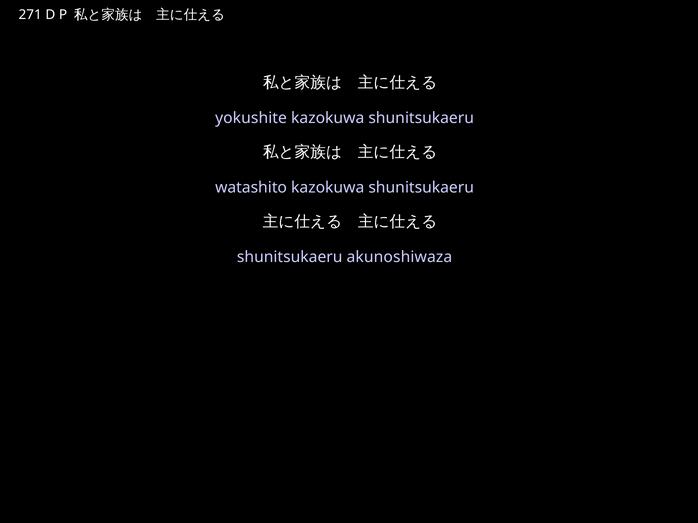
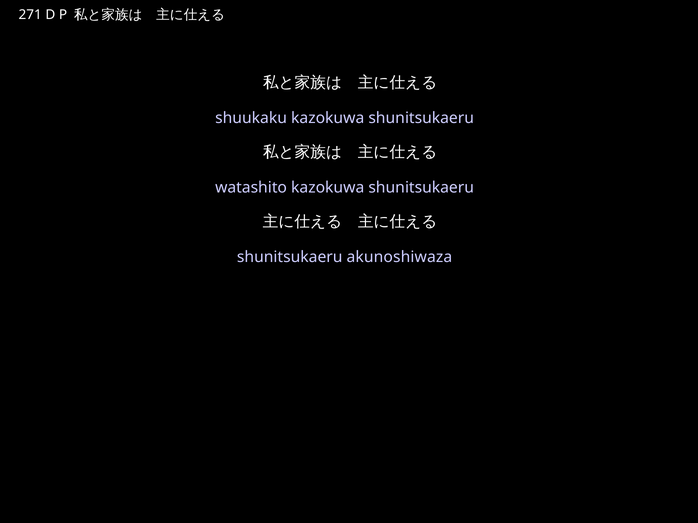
yokushite: yokushite -> shuukaku
